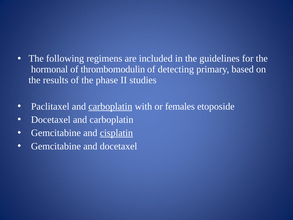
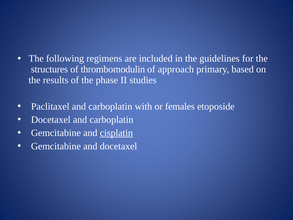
hormonal: hormonal -> structures
detecting: detecting -> approach
carboplatin at (110, 106) underline: present -> none
